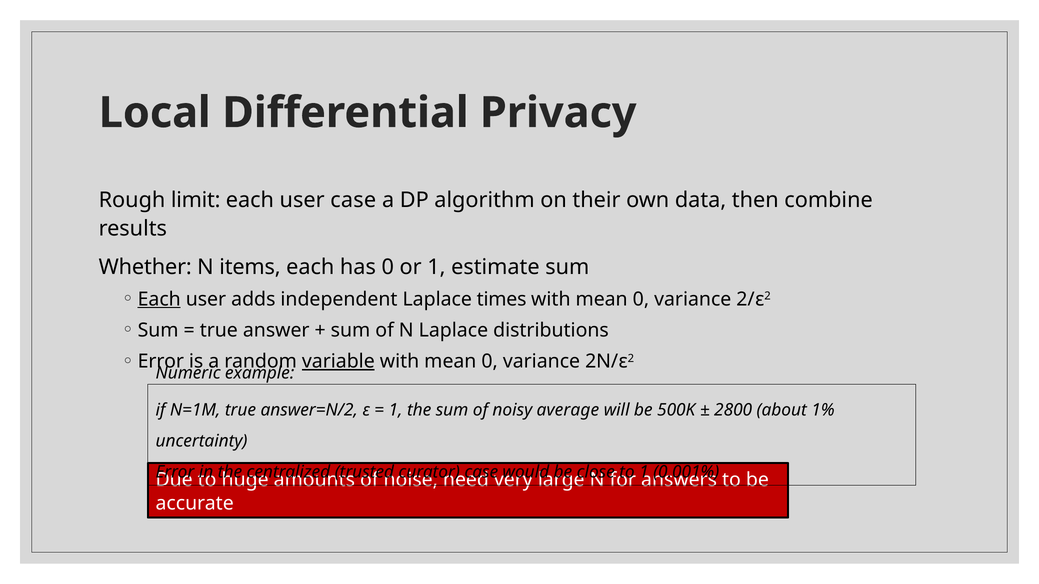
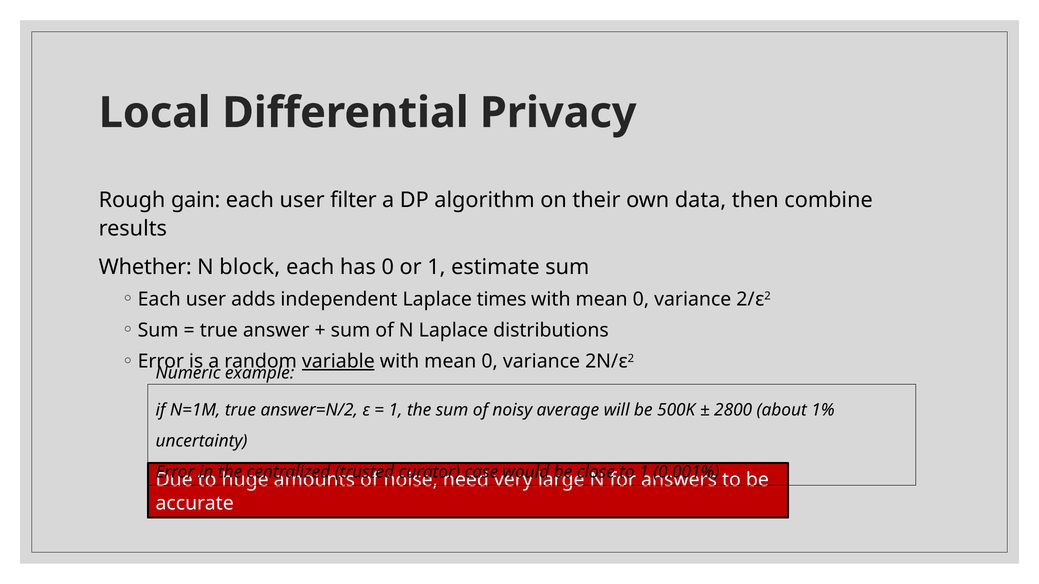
limit: limit -> gain
user case: case -> filter
items: items -> block
Each at (159, 299) underline: present -> none
